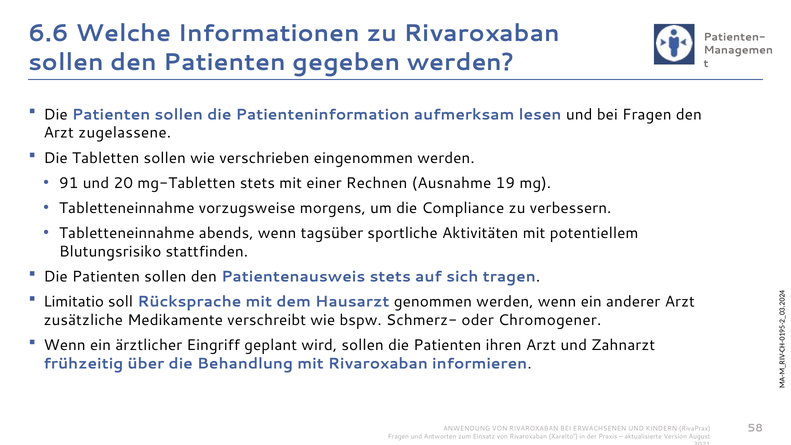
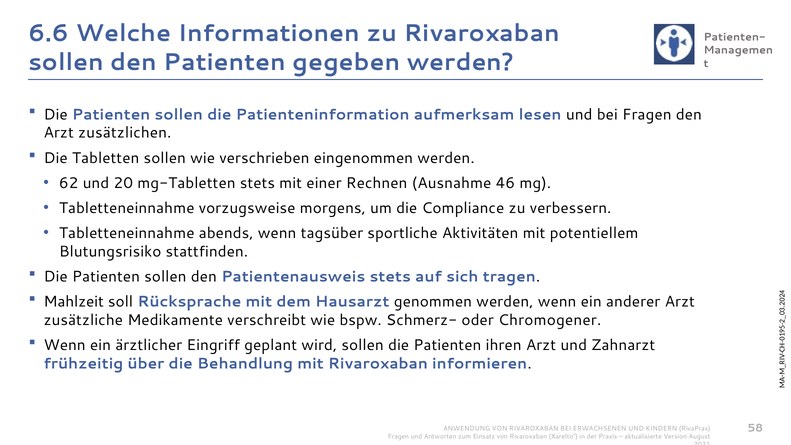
zugelassene: zugelassene -> zusätzlichen
91: 91 -> 62
19: 19 -> 46
Limitatio: Limitatio -> Mahlzeit
